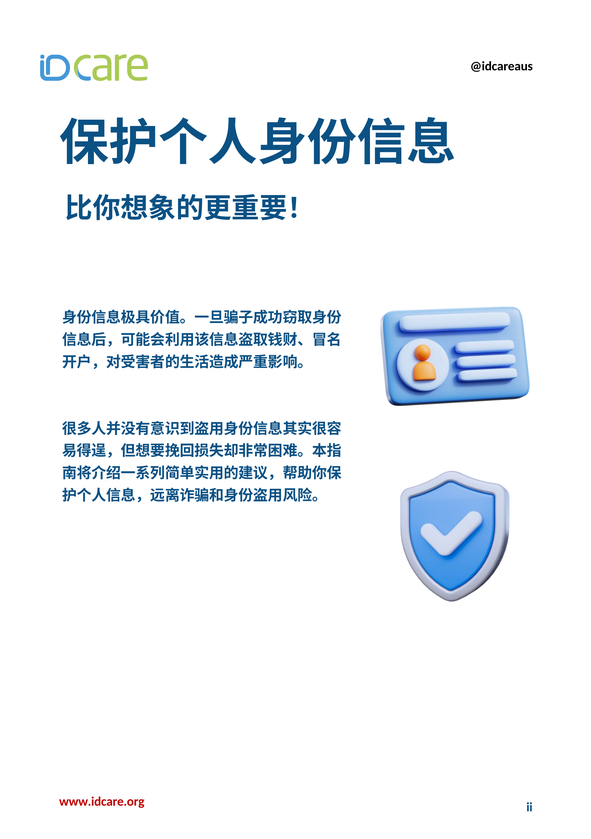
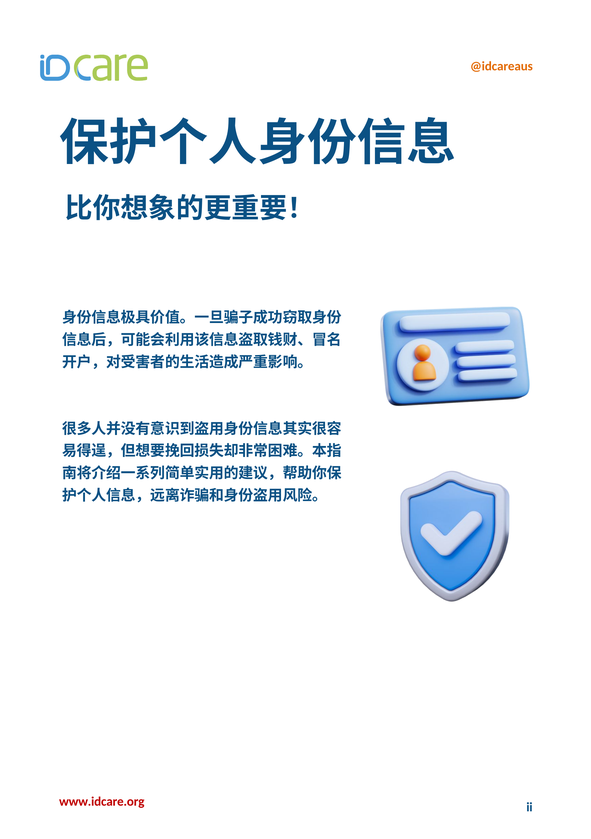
@idcareaus colour: black -> orange
